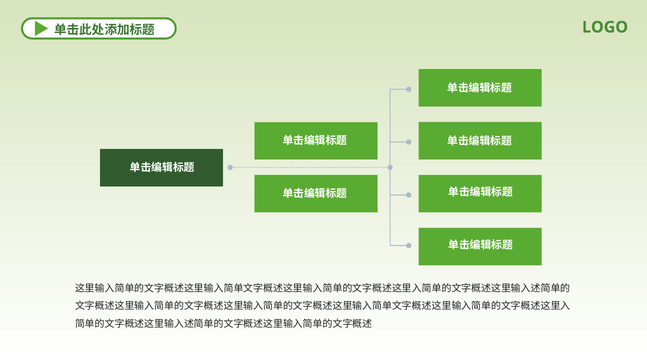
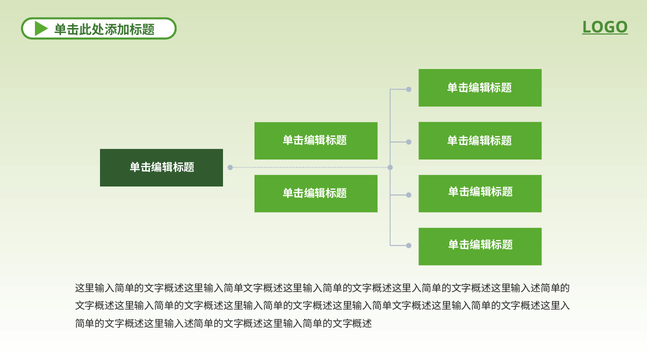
LOGO underline: none -> present
